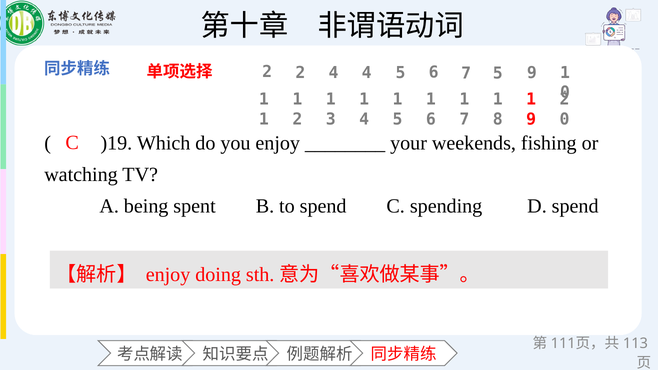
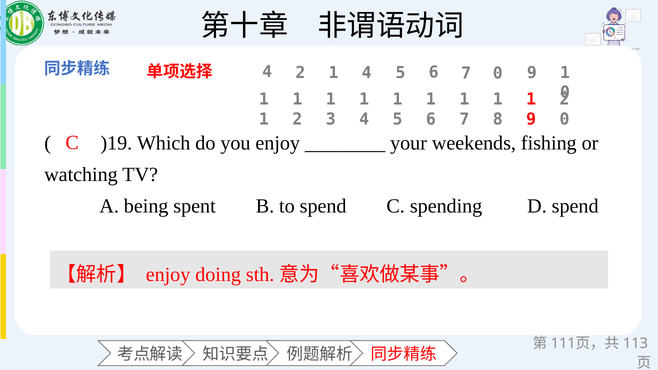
2 at (267, 72): 2 -> 4
4 at (334, 73): 4 -> 1
7 5: 5 -> 0
